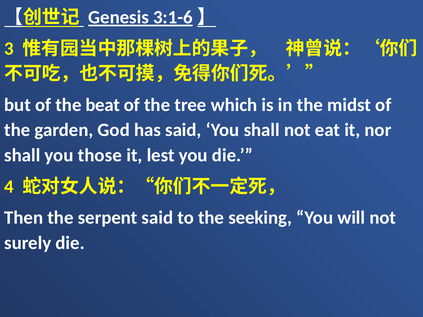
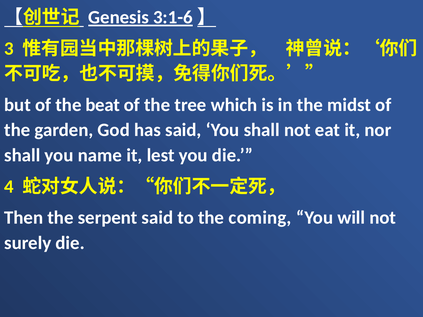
those: those -> name
seeking: seeking -> coming
